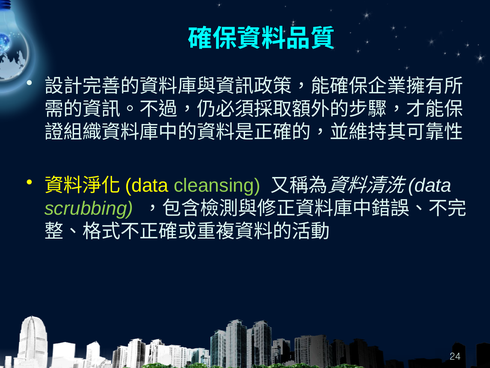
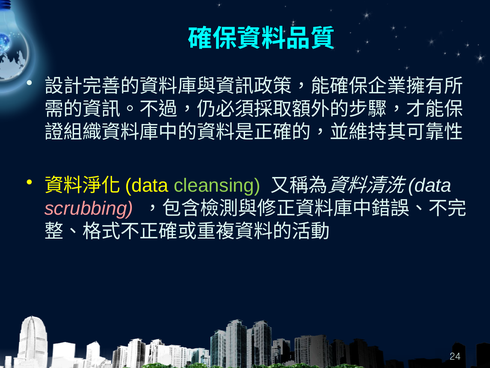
scrubbing colour: light green -> pink
